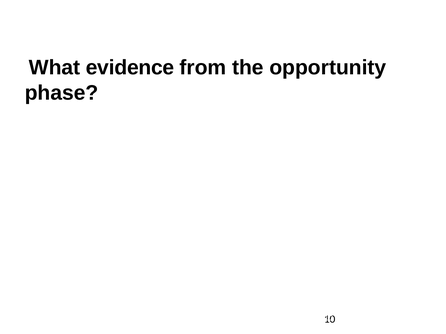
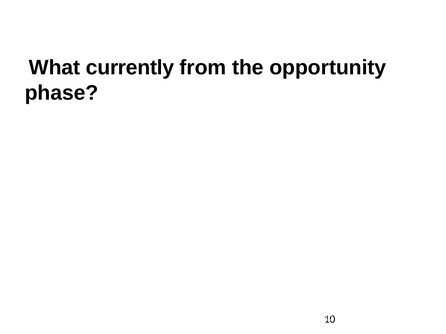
evidence: evidence -> currently
